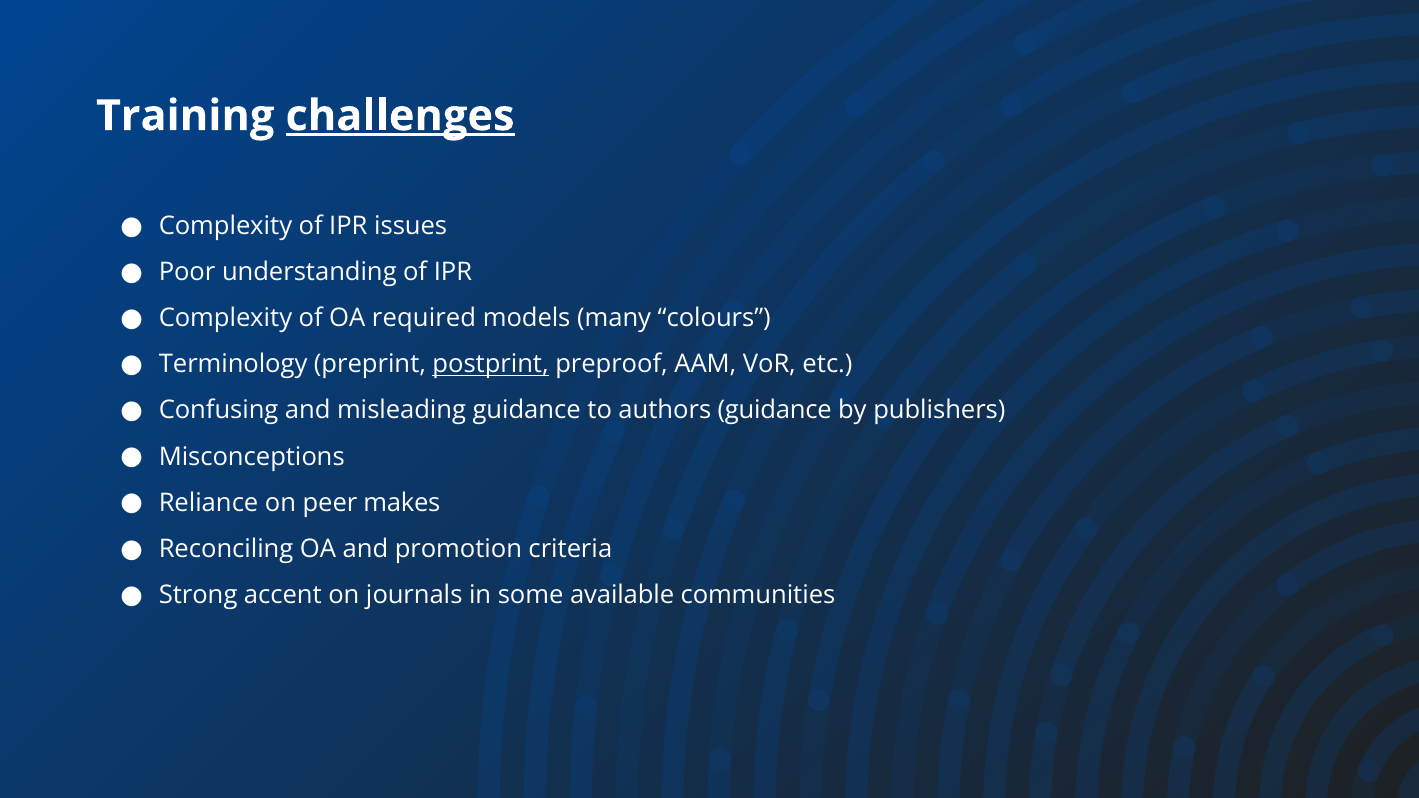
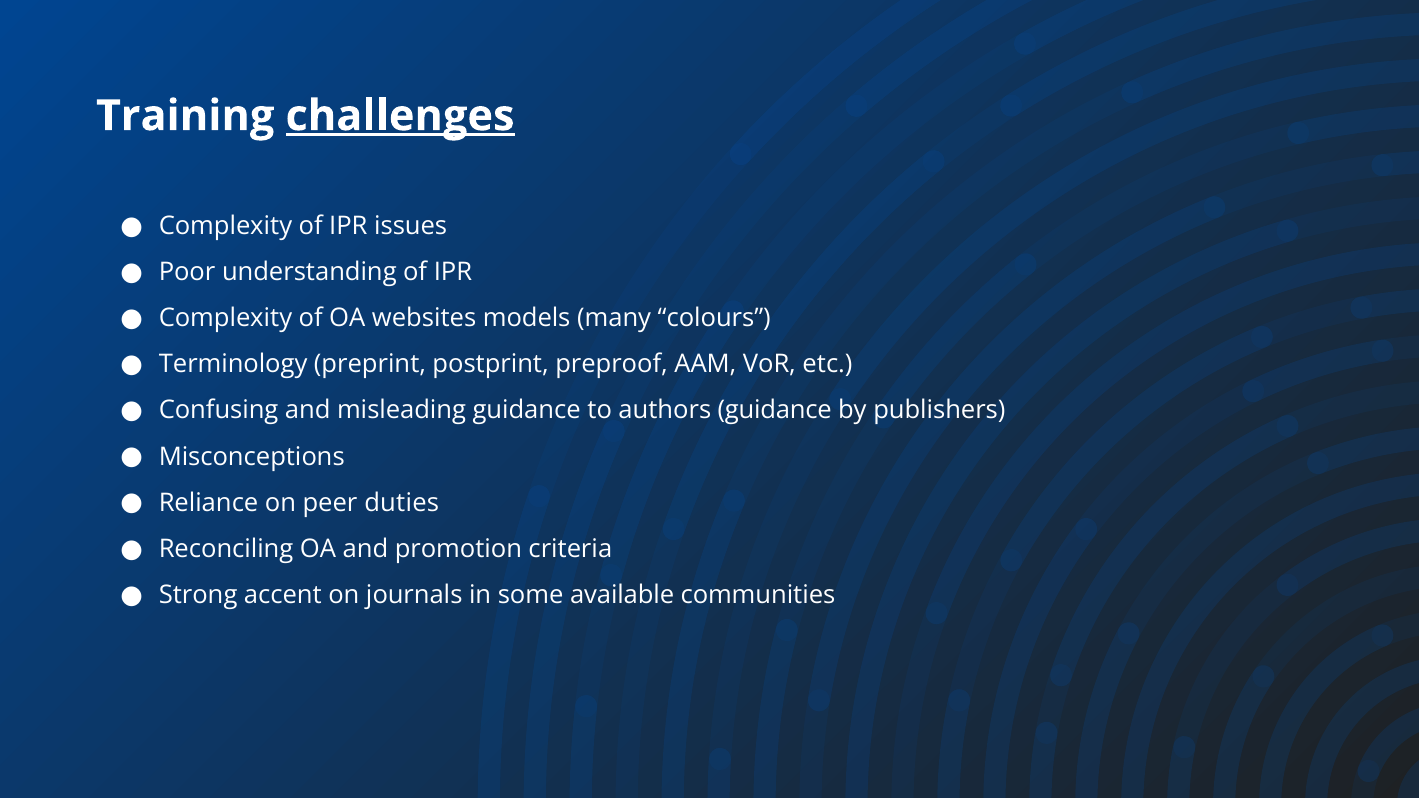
required: required -> websites
postprint underline: present -> none
makes: makes -> duties
